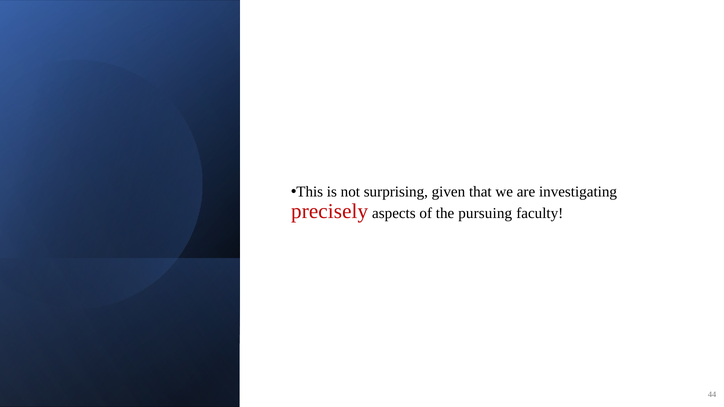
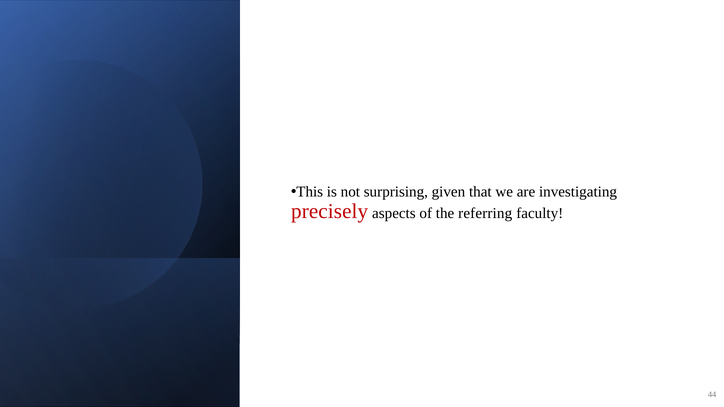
pursuing: pursuing -> referring
